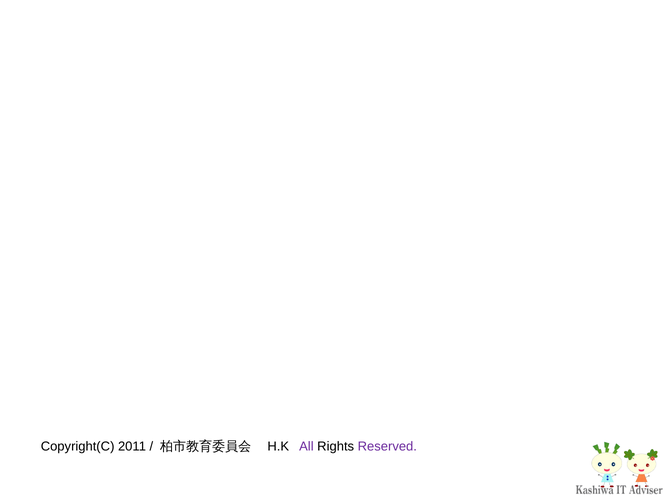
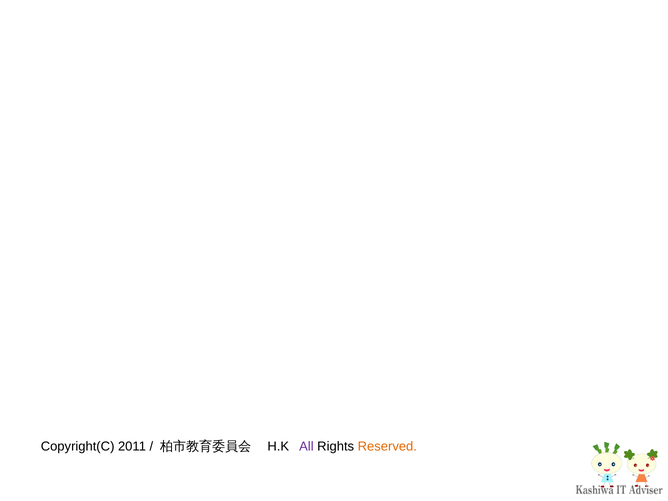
Reserved colour: purple -> orange
